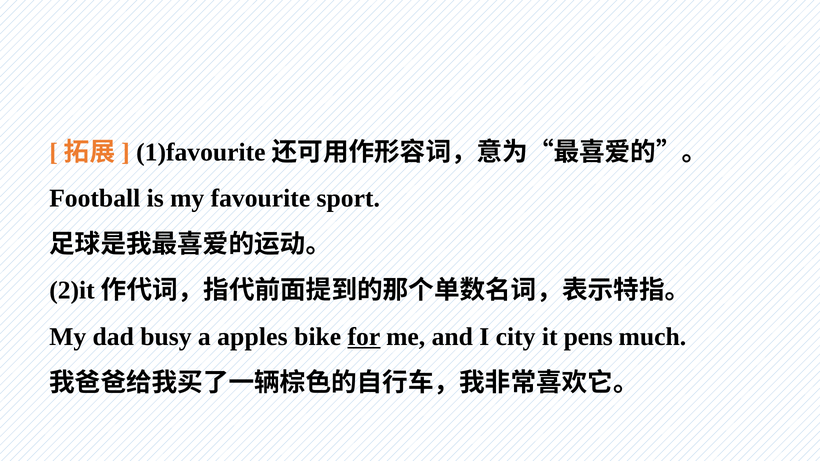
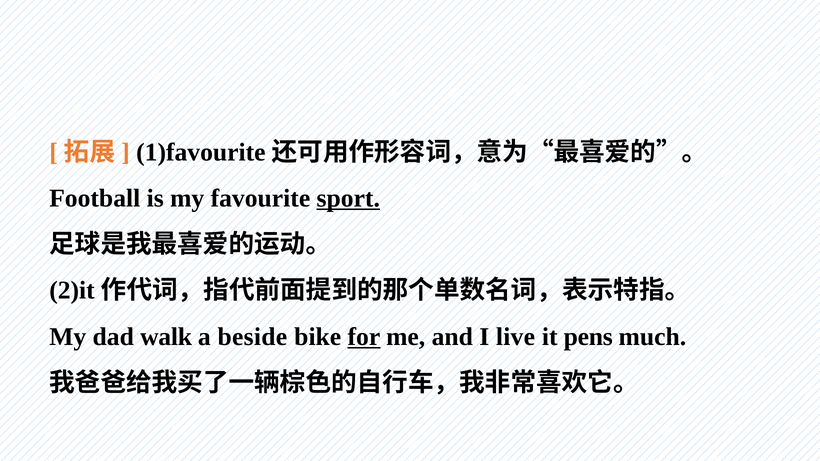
sport underline: none -> present
busy: busy -> walk
apples: apples -> beside
city: city -> live
